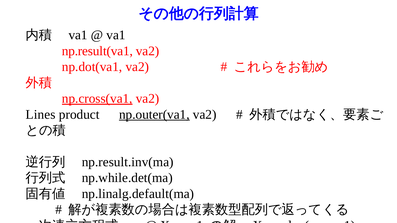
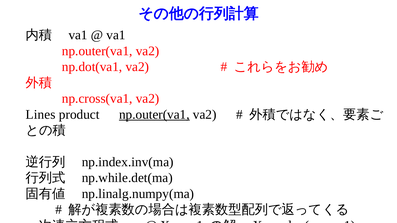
np.result(va1 at (97, 51): np.result(va1 -> np.outer(va1
np.cross(va1 underline: present -> none
np.result.inv(ma: np.result.inv(ma -> np.index.inv(ma
np.linalg.default(ma: np.linalg.default(ma -> np.linalg.numpy(ma
